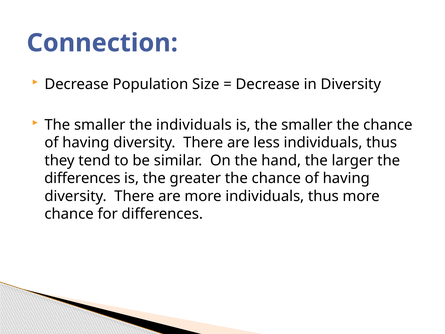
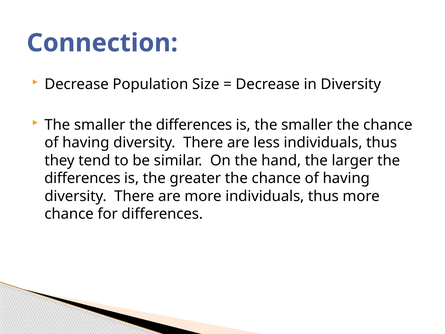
smaller the individuals: individuals -> differences
